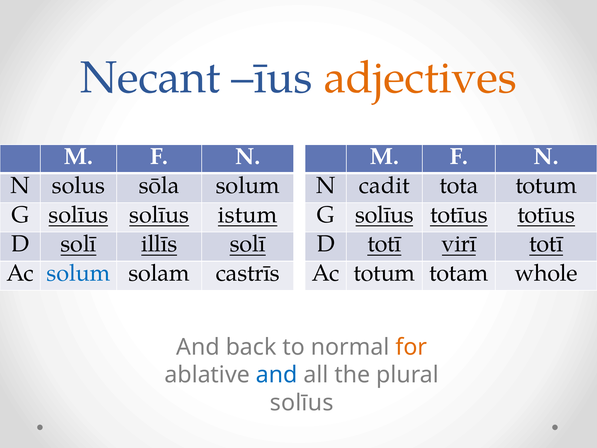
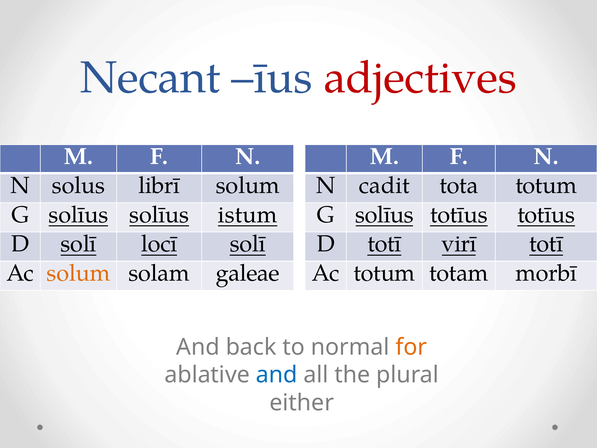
adjectives colour: orange -> red
sōla: sōla -> librī
illīs: illīs -> locī
solum at (78, 273) colour: blue -> orange
castrīs: castrīs -> galeae
whole: whole -> morbī
solīus at (302, 403): solīus -> either
